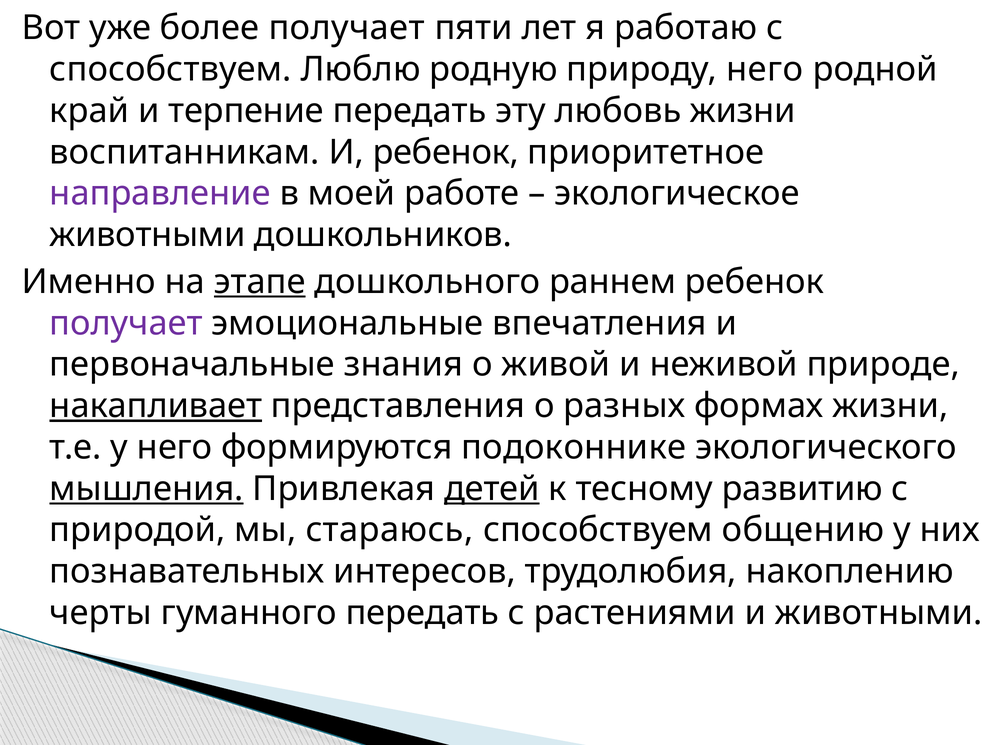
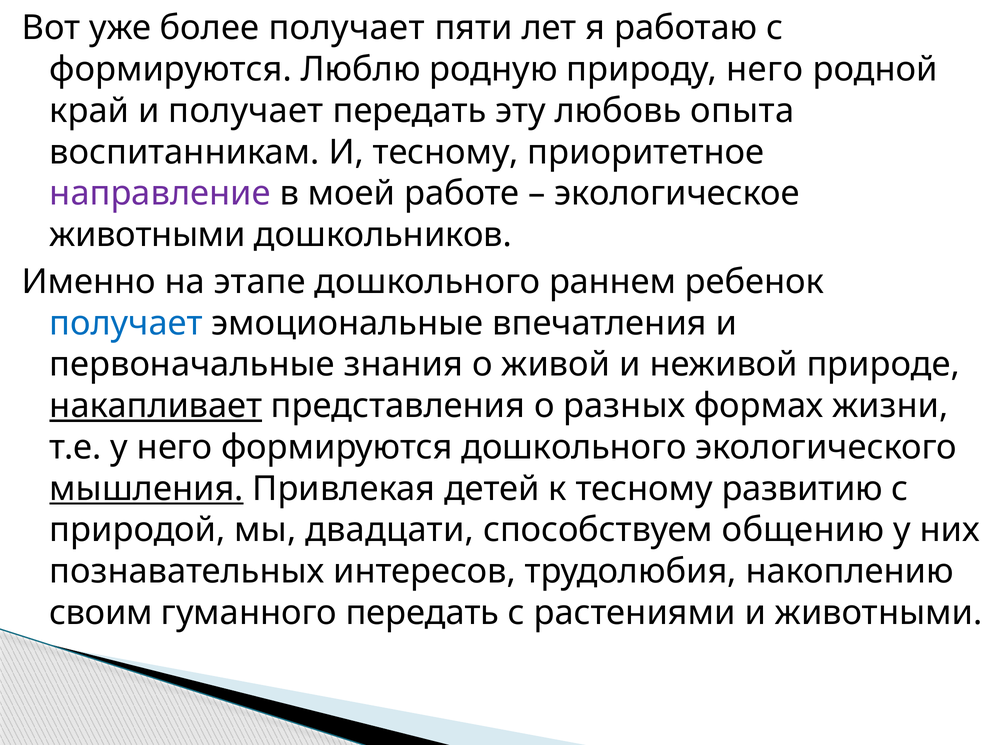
способствуем at (171, 69): способствуем -> формируются
и терпение: терпение -> получает
любовь жизни: жизни -> опыта
И ребенок: ребенок -> тесному
этапе underline: present -> none
получает at (126, 323) colour: purple -> blue
формируются подоконнике: подоконнике -> дошкольного
детей underline: present -> none
стараюсь: стараюсь -> двадцати
черты: черты -> своим
